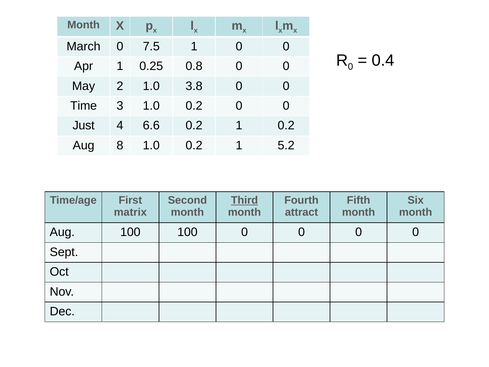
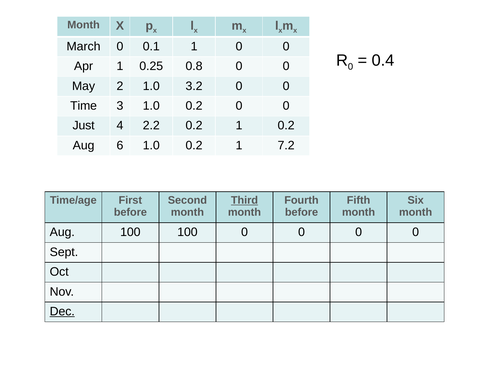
7.5: 7.5 -> 0.1
3.8: 3.8 -> 3.2
6.6: 6.6 -> 2.2
8: 8 -> 6
5.2: 5.2 -> 7.2
matrix at (130, 212): matrix -> before
attract at (302, 212): attract -> before
Dec underline: none -> present
